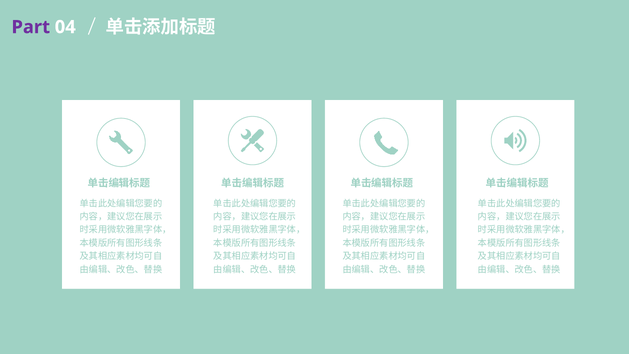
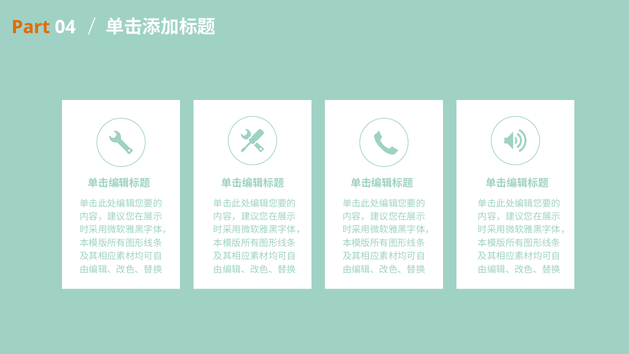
Part colour: purple -> orange
